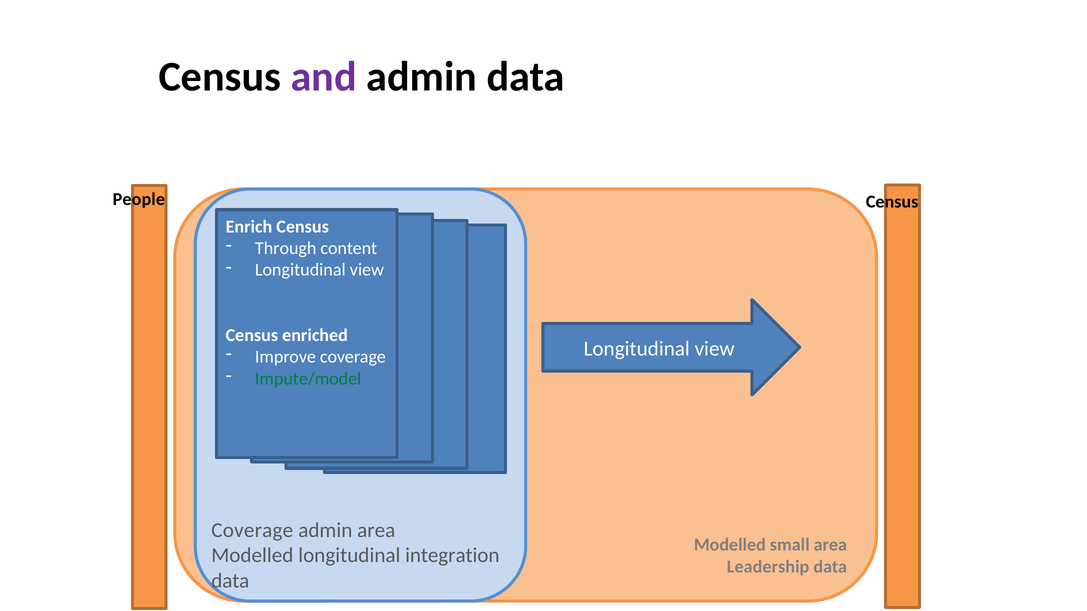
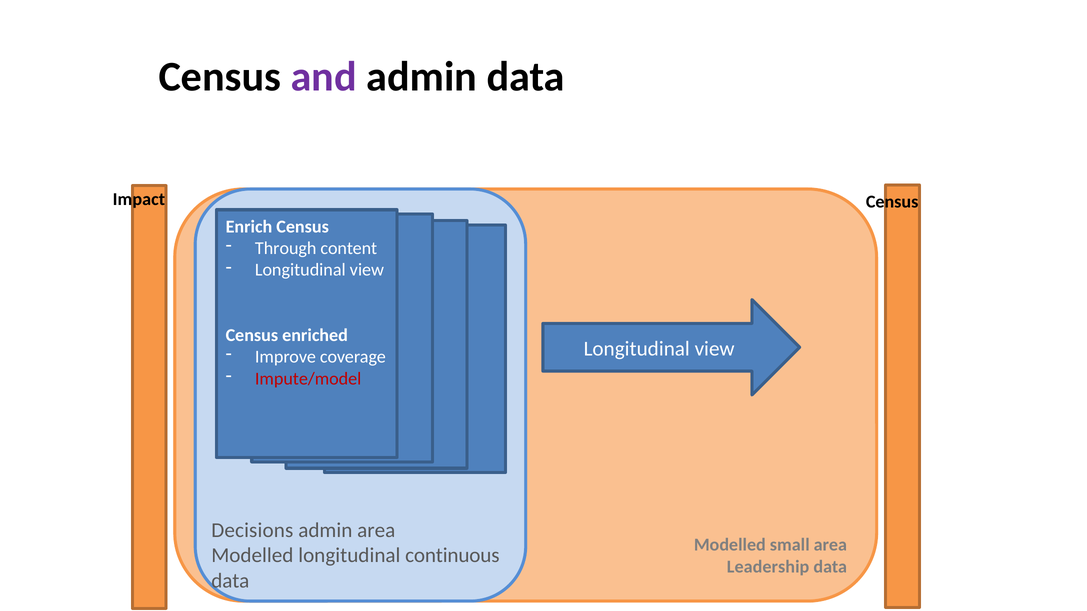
People: People -> Impact
Impute/model colour: green -> red
Coverage at (252, 531): Coverage -> Decisions
integration: integration -> continuous
